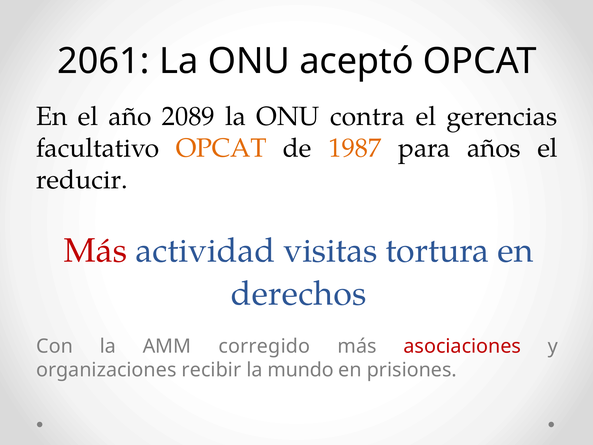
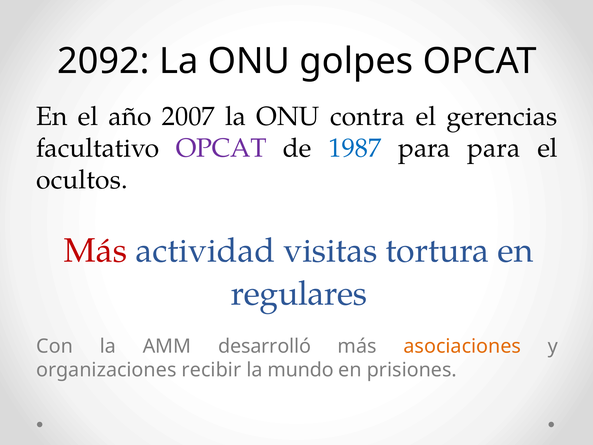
2061: 2061 -> 2092
aceptó: aceptó -> golpes
2089: 2089 -> 2007
OPCAT at (221, 148) colour: orange -> purple
1987 colour: orange -> blue
para años: años -> para
reducir: reducir -> ocultos
derechos: derechos -> regulares
corregido: corregido -> desarrolló
asociaciones colour: red -> orange
